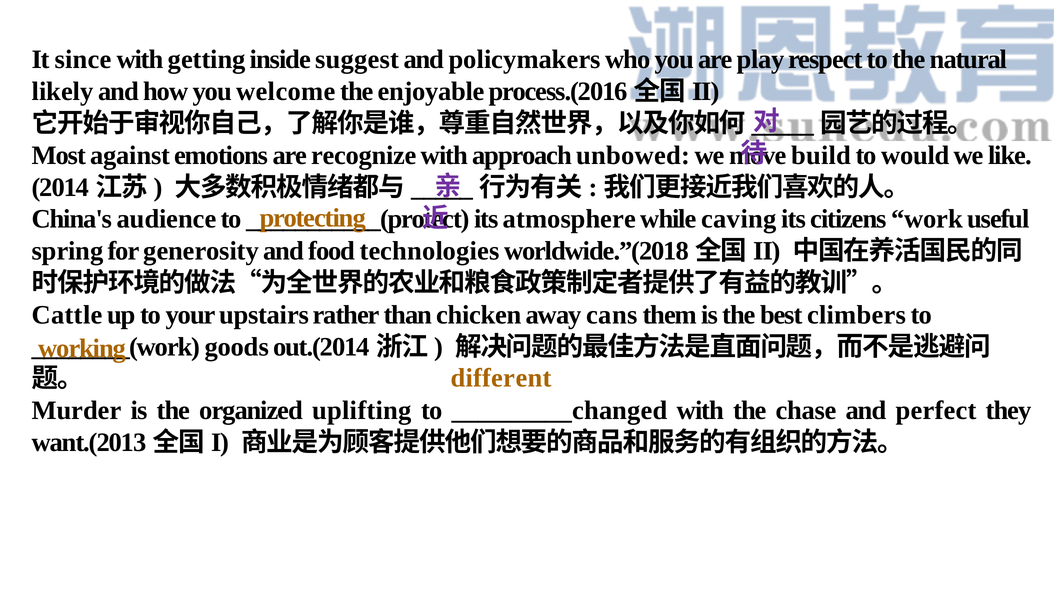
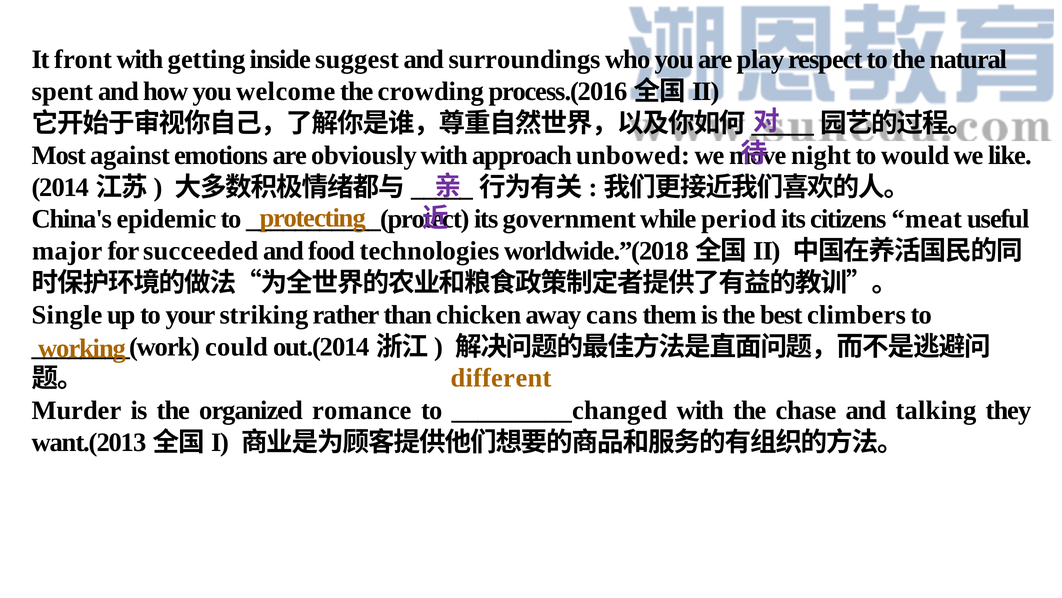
since: since -> front
policymakers: policymakers -> surroundings
likely: likely -> spent
enjoyable: enjoyable -> crowding
recognize: recognize -> obviously
build: build -> night
audience: audience -> epidemic
atmosphere: atmosphere -> government
caving: caving -> period
work: work -> meat
spring: spring -> major
generosity: generosity -> succeeded
Cattle: Cattle -> Single
upstairs: upstairs -> striking
goods: goods -> could
uplifting: uplifting -> romance
perfect: perfect -> talking
